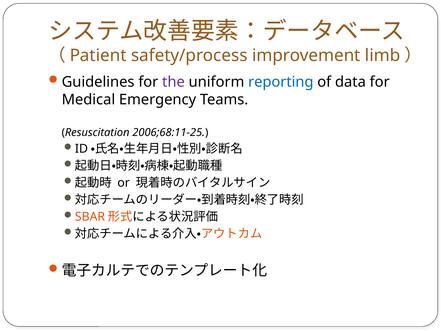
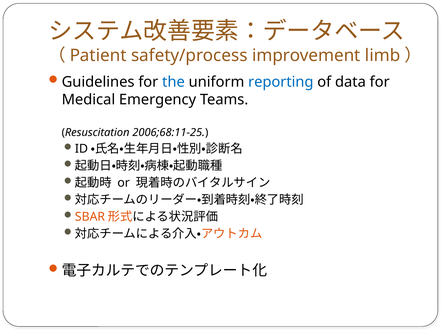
the colour: purple -> blue
